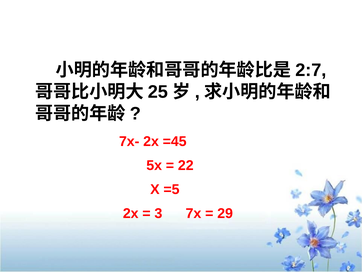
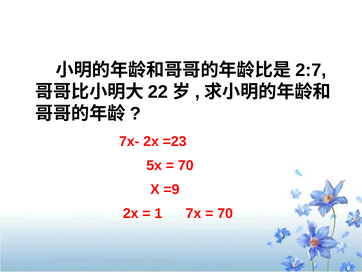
25: 25 -> 22
=45: =45 -> =23
22 at (186, 165): 22 -> 70
=5: =5 -> =9
3: 3 -> 1
29 at (225, 213): 29 -> 70
